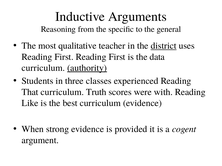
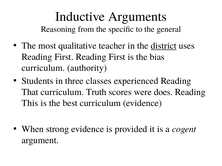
data: data -> bias
authority underline: present -> none
with: with -> does
Like: Like -> This
